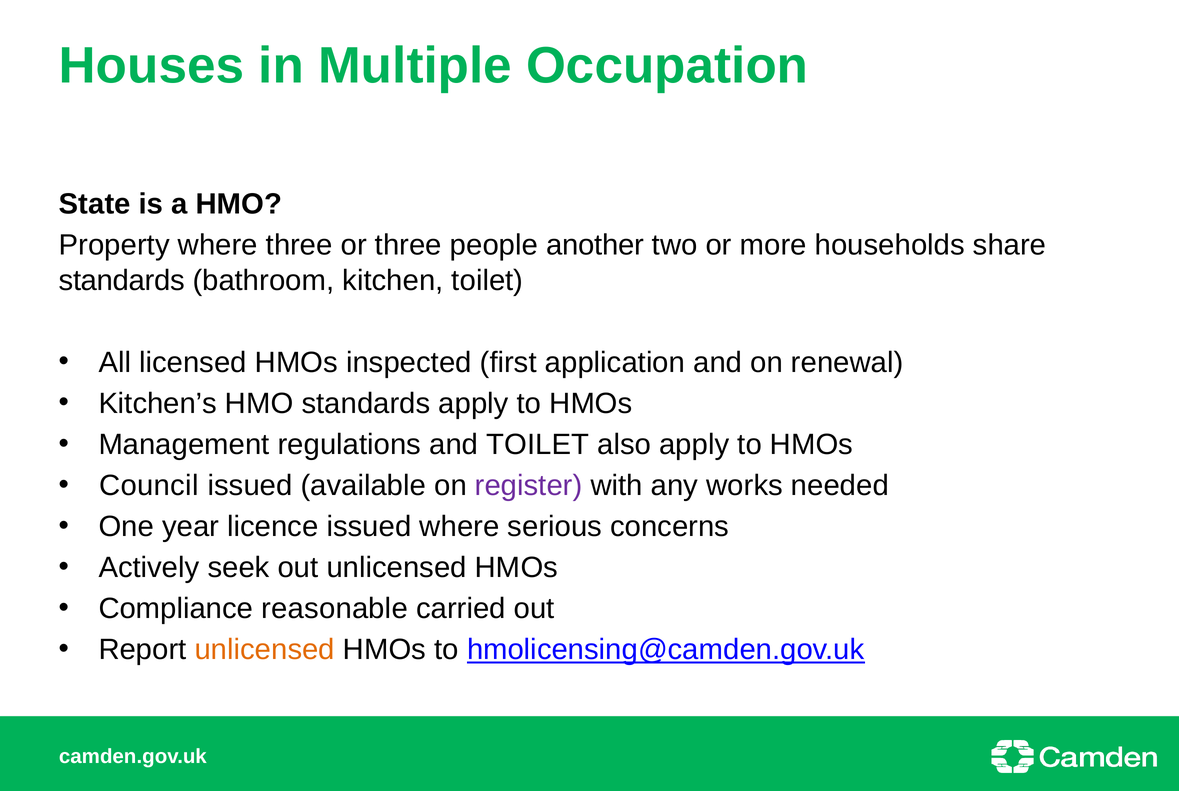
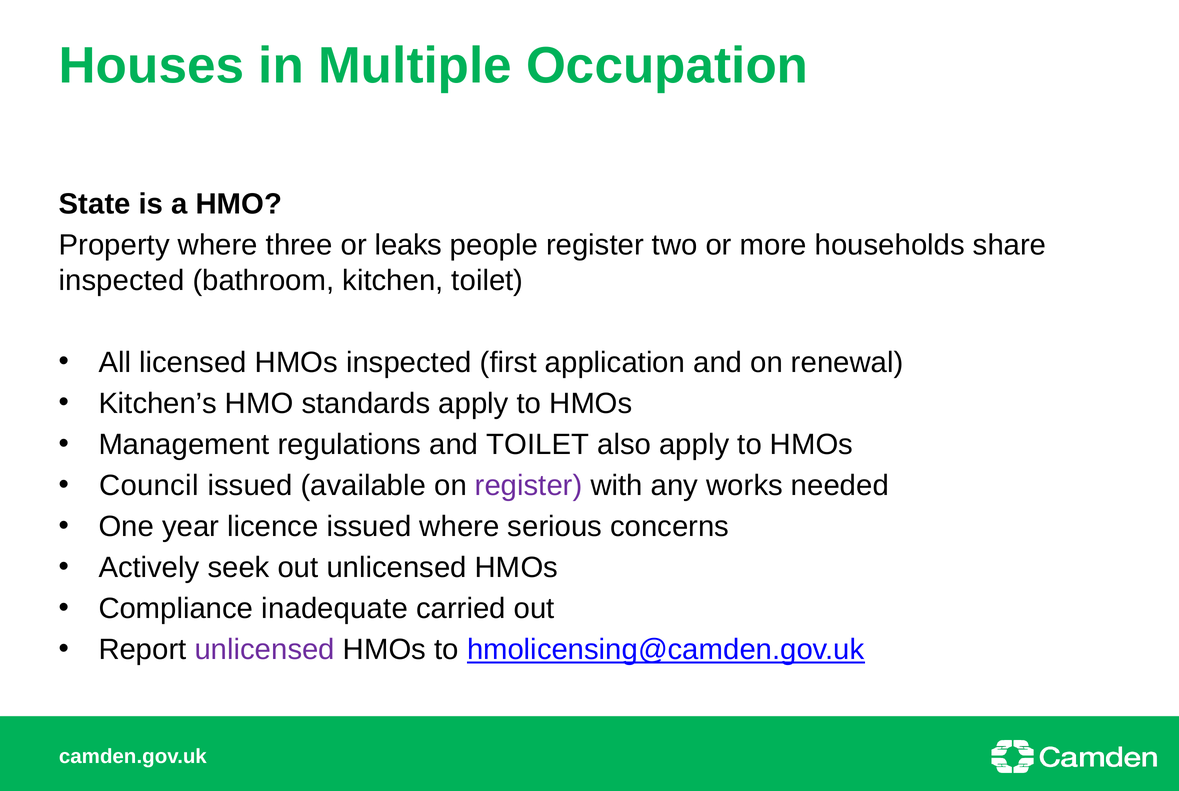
or three: three -> leaks
people another: another -> register
standards at (122, 280): standards -> inspected
reasonable: reasonable -> inadequate
unlicensed at (265, 650) colour: orange -> purple
